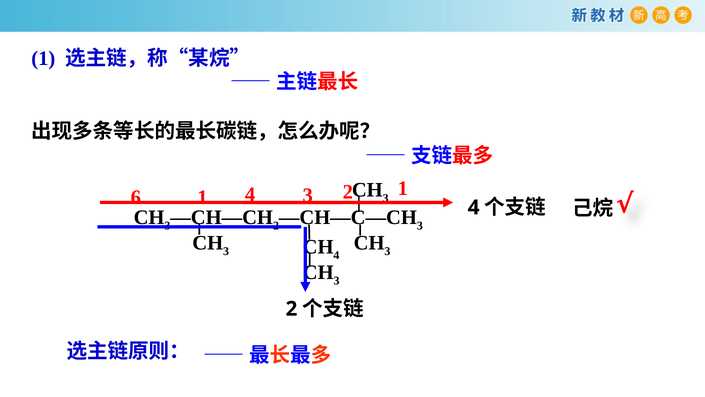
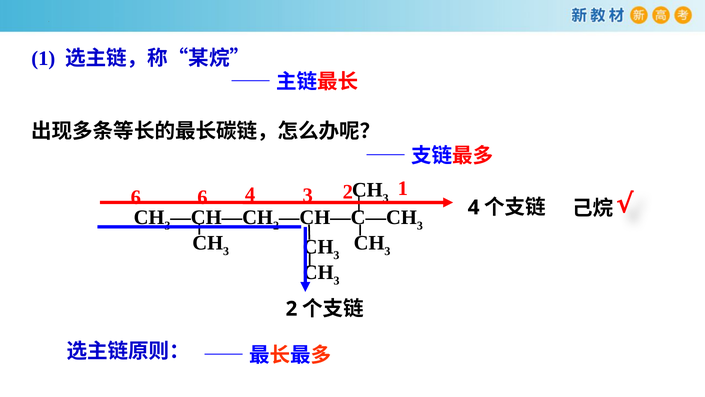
6 1: 1 -> 6
4 at (336, 255): 4 -> 3
